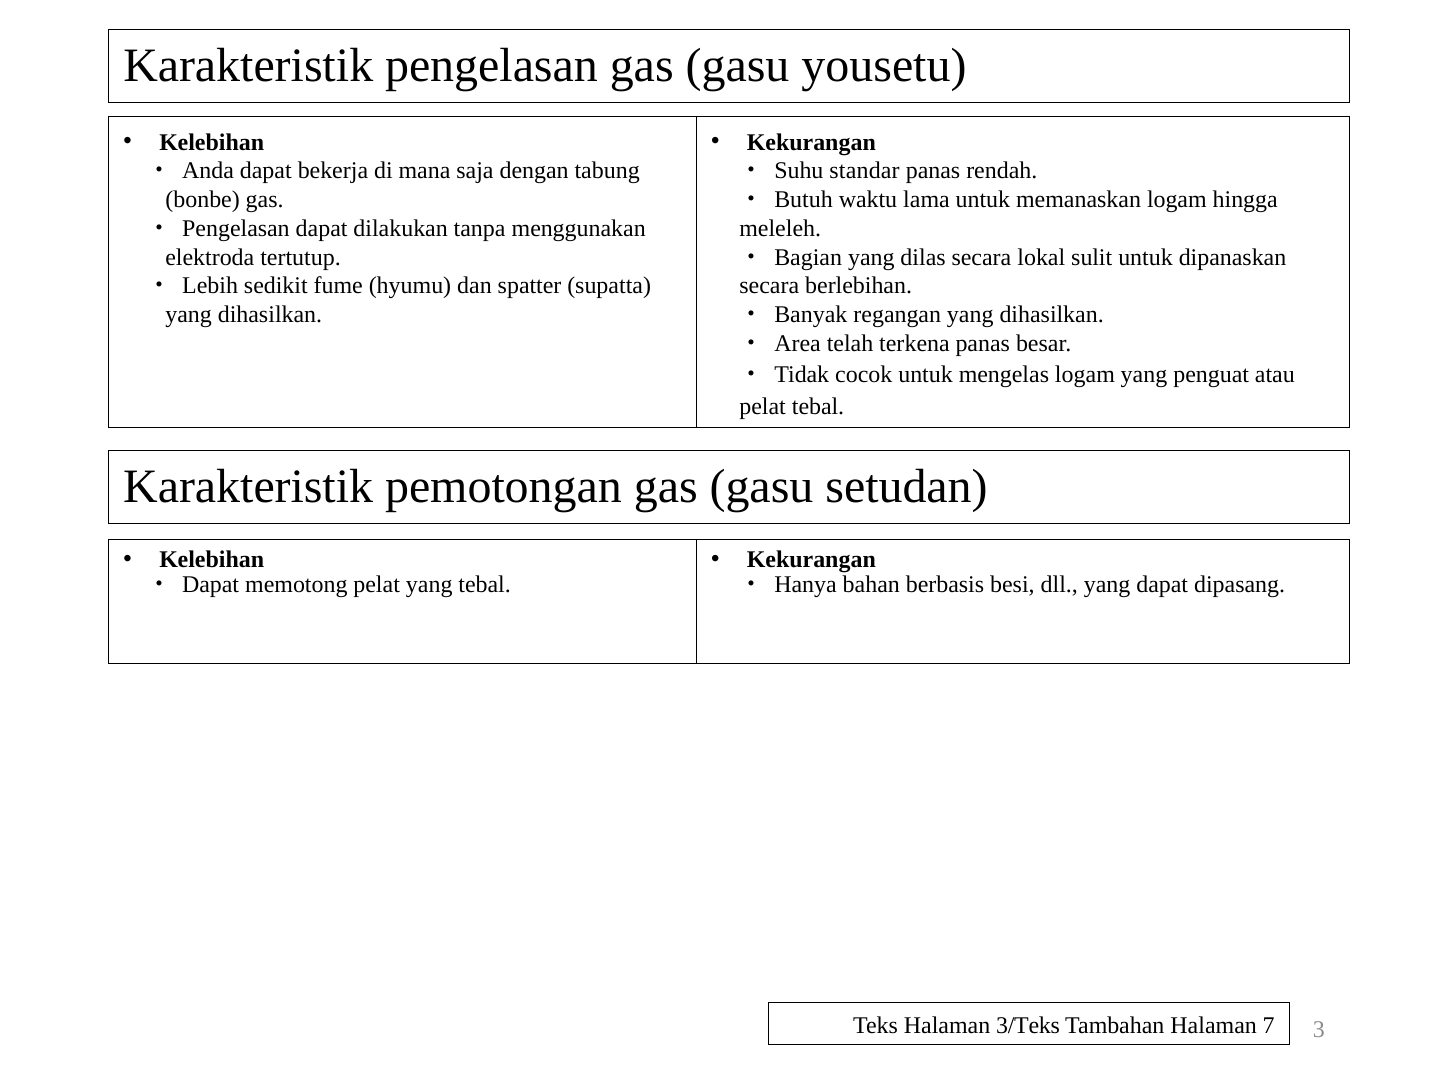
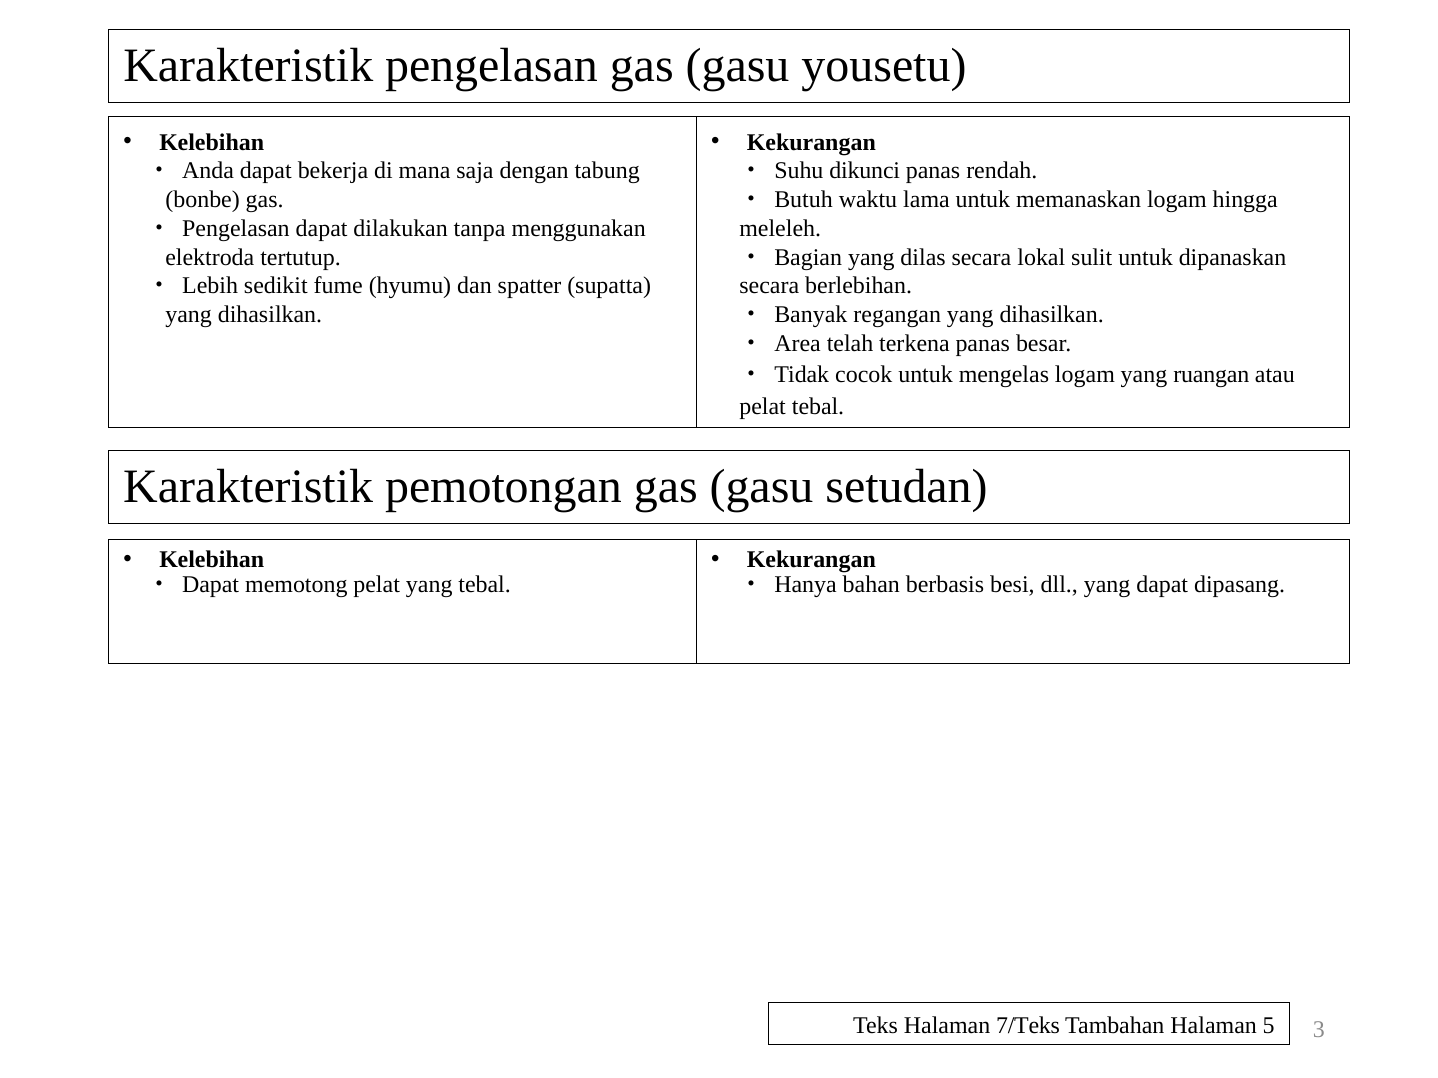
standar: standar -> dikunci
penguat: penguat -> ruangan
3/Teks: 3/Teks -> 7/Teks
7: 7 -> 5
